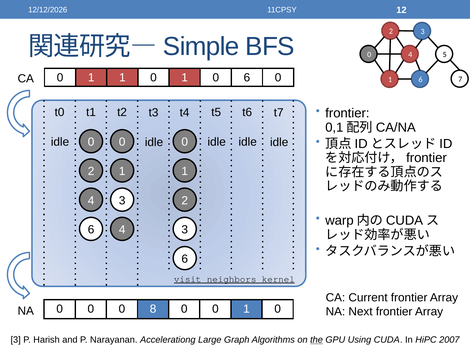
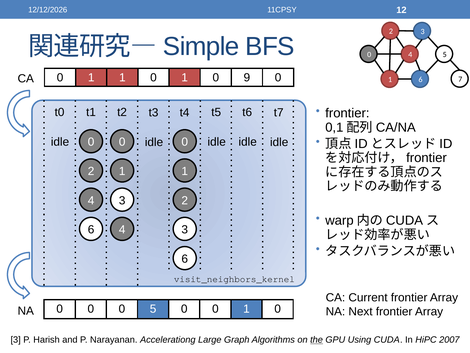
0 6: 6 -> 9
visit_neighbors_kernel underline: present -> none
0 8: 8 -> 5
